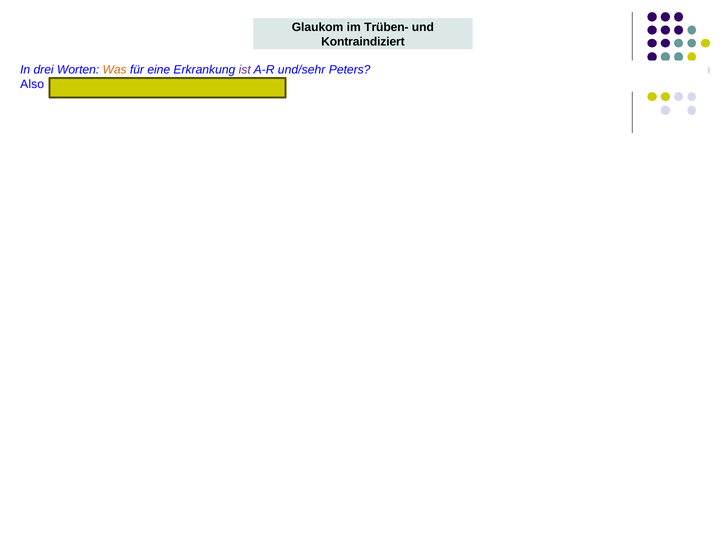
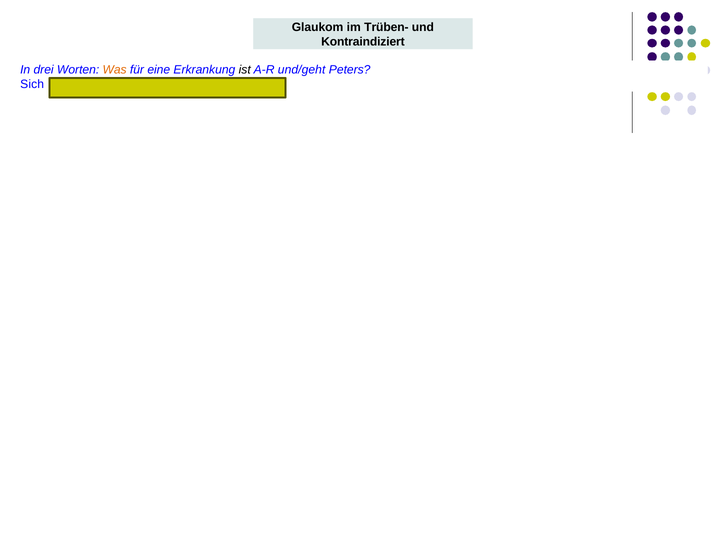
ist colour: purple -> black
und/sehr: und/sehr -> und/geht
Also: Also -> Sich
